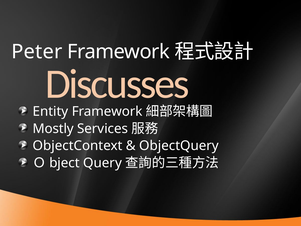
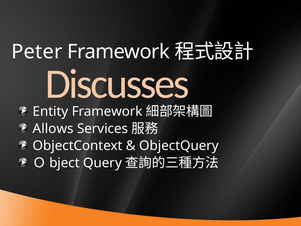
Mostly: Mostly -> Allows
